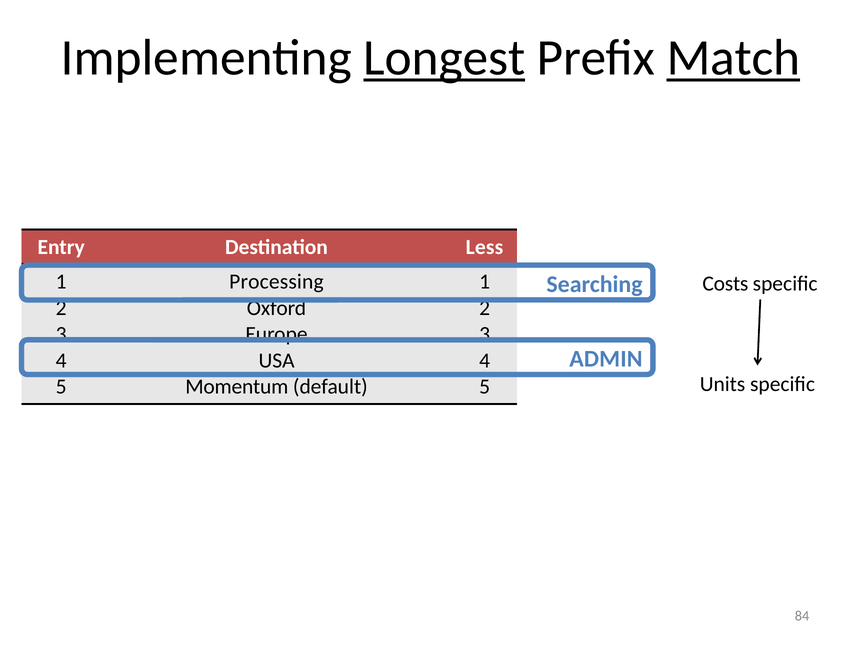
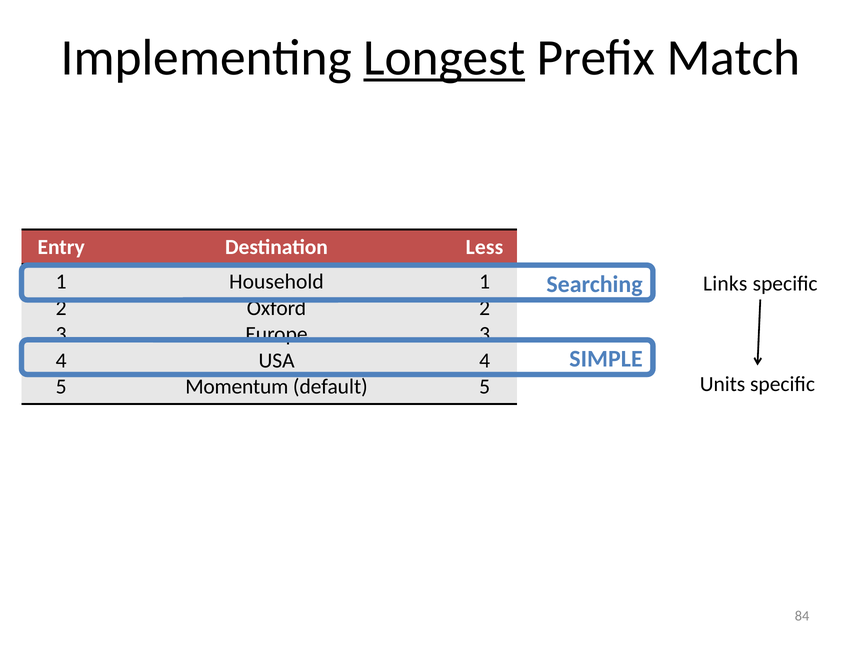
Match underline: present -> none
Processing: Processing -> Household
Costs: Costs -> Links
ADMIN: ADMIN -> SIMPLE
